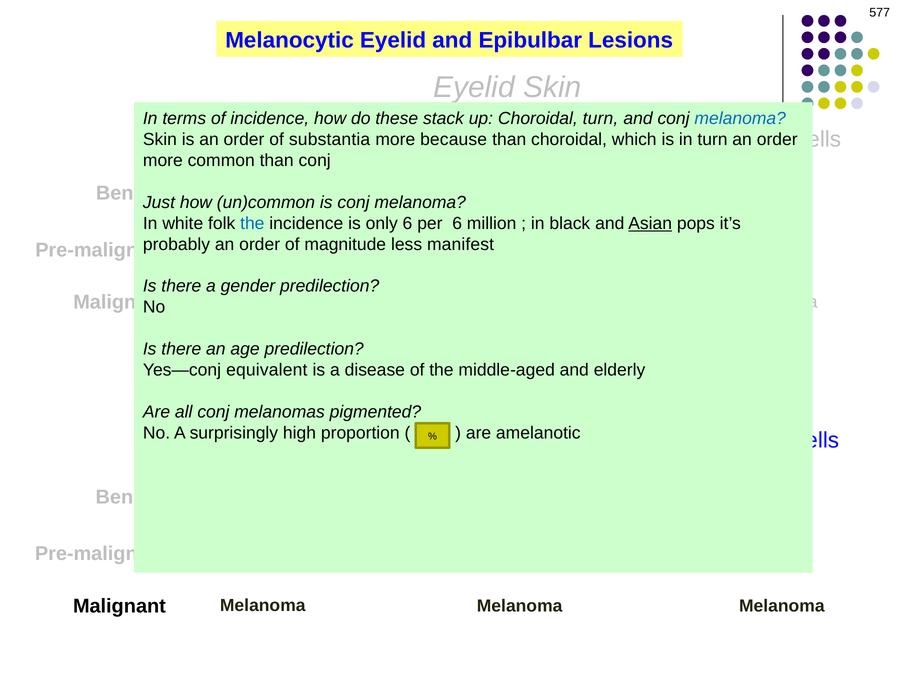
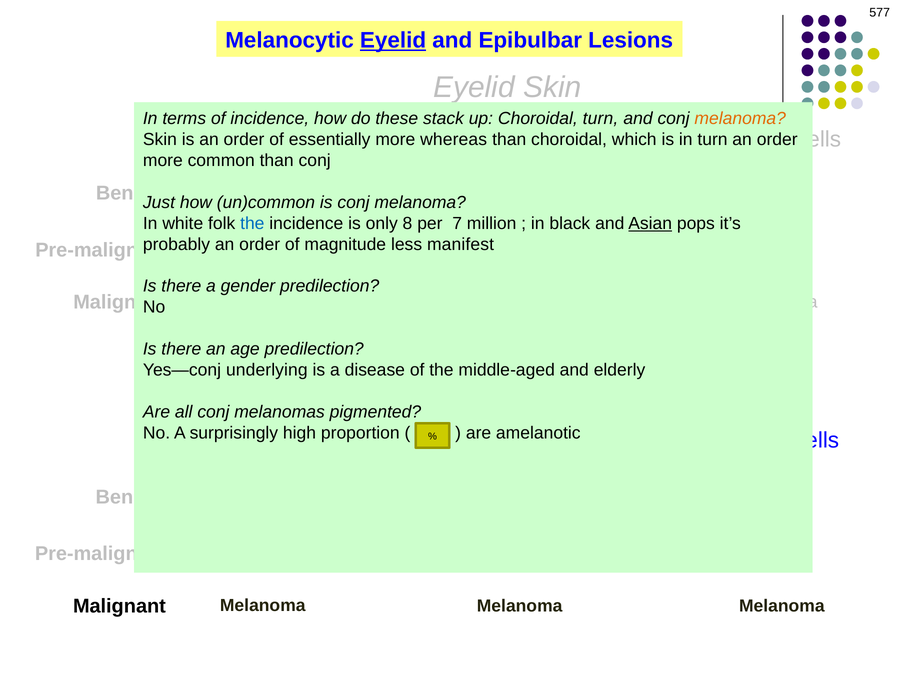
Eyelid at (393, 40) underline: none -> present
melanoma at (740, 118) colour: blue -> orange
substantia: substantia -> essentially
because: because -> whereas
only 6: 6 -> 8
per 6: 6 -> 7
equivalent: equivalent -> underlying
